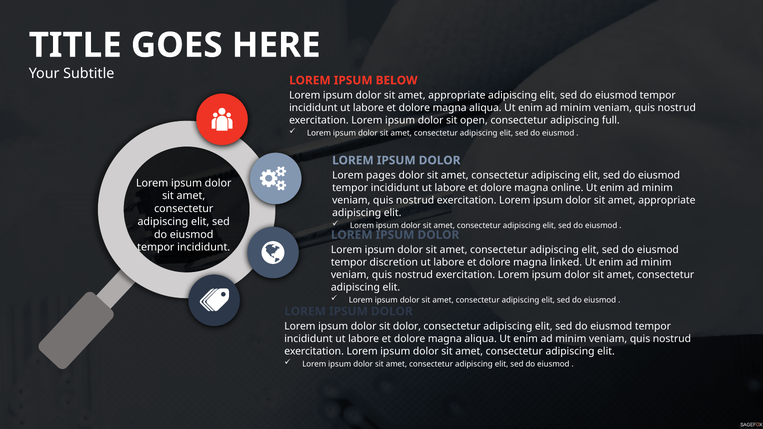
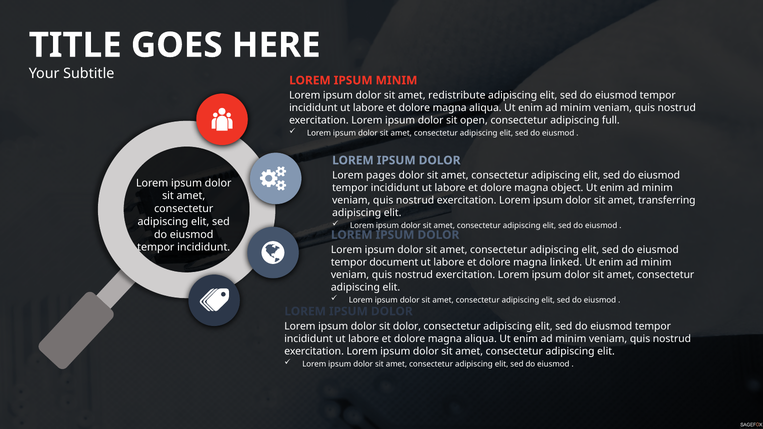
IPSUM BELOW: BELOW -> MINIM
appropriate at (457, 96): appropriate -> redistribute
online: online -> object
appropriate at (667, 200): appropriate -> transferring
discretion: discretion -> document
